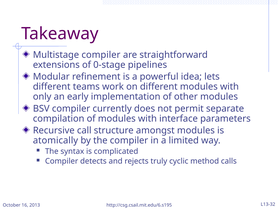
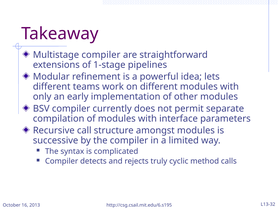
0-stage: 0-stage -> 1-stage
atomically: atomically -> successive
